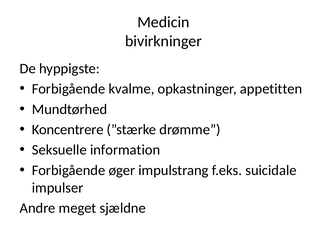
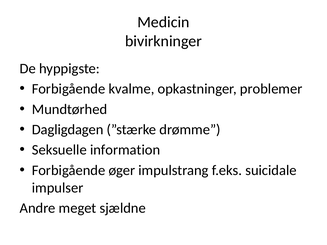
appetitten: appetitten -> problemer
Koncentrere: Koncentrere -> Dagligdagen
